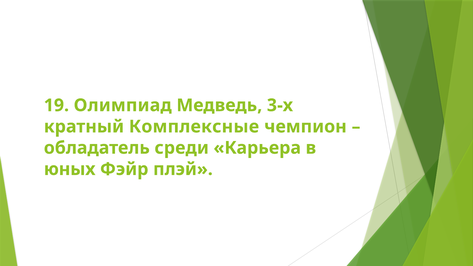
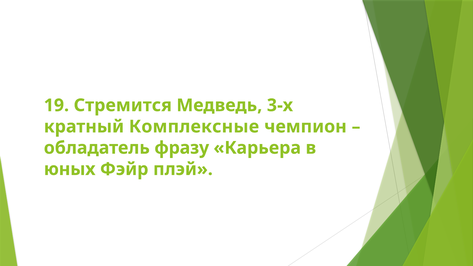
Олимпиад: Олимпиад -> Стремится
среди: среди -> фразу
